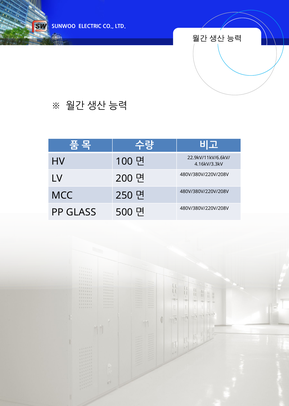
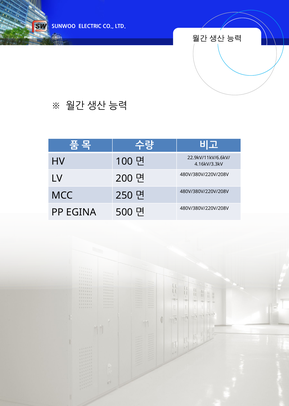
GLASS: GLASS -> EGINA
